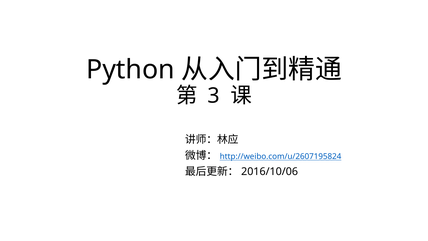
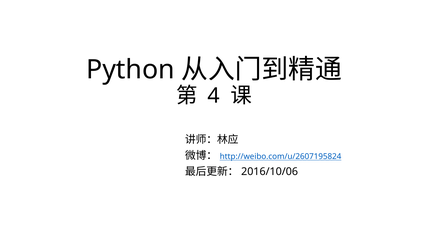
3: 3 -> 4
